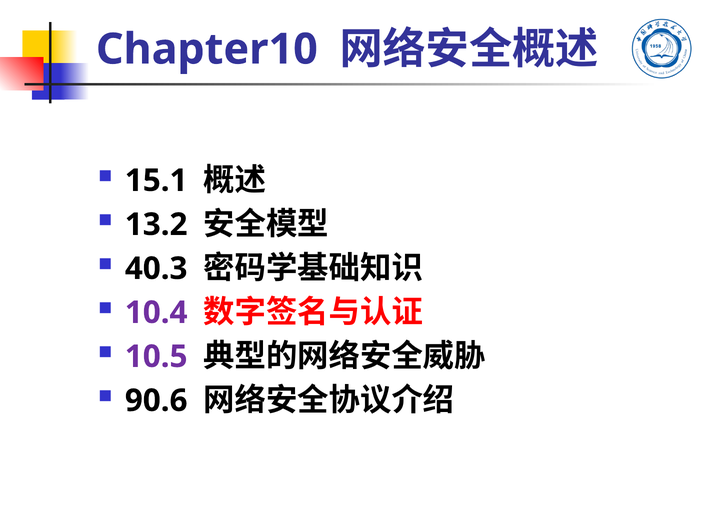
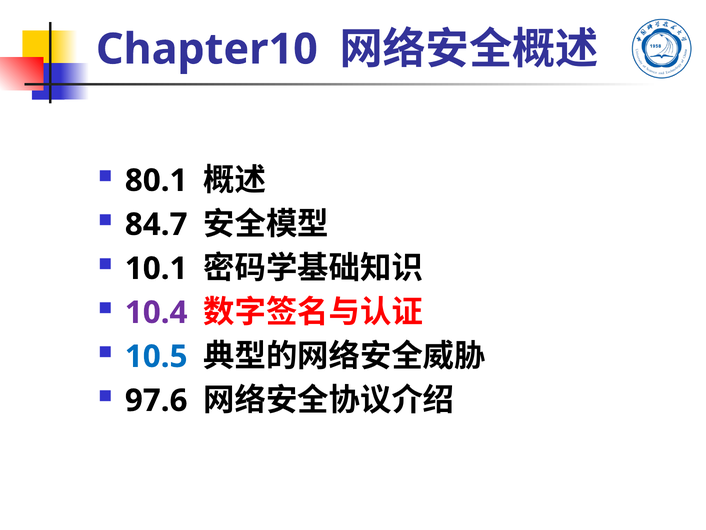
15.1: 15.1 -> 80.1
13.2: 13.2 -> 84.7
40.3: 40.3 -> 10.1
10.5 colour: purple -> blue
90.6: 90.6 -> 97.6
